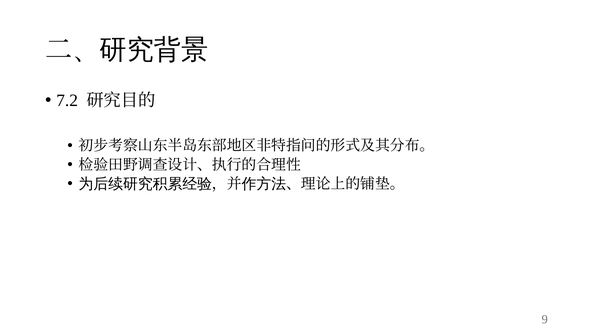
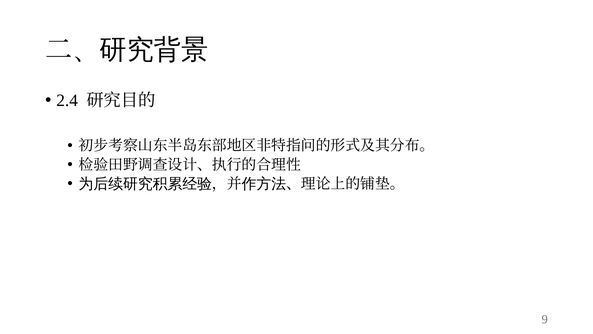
7.2: 7.2 -> 2.4
